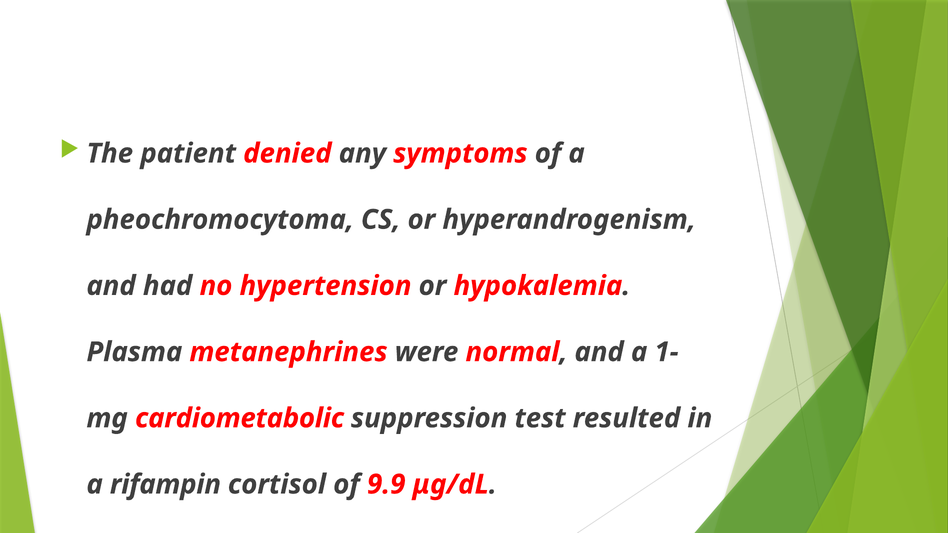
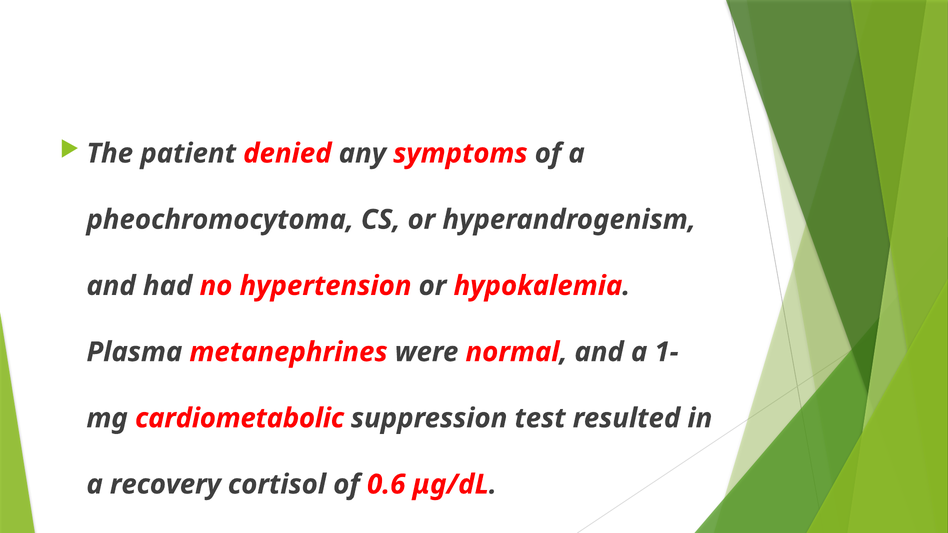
rifampin: rifampin -> recovery
9.9: 9.9 -> 0.6
